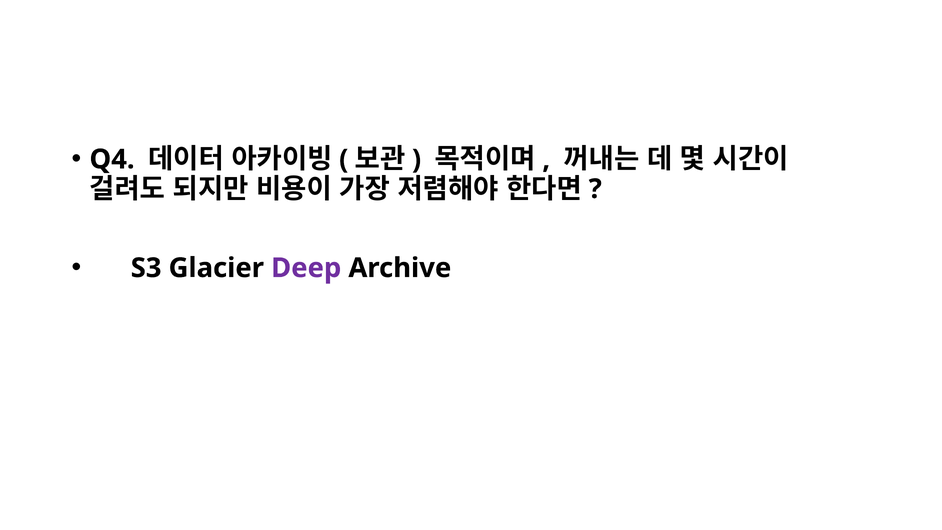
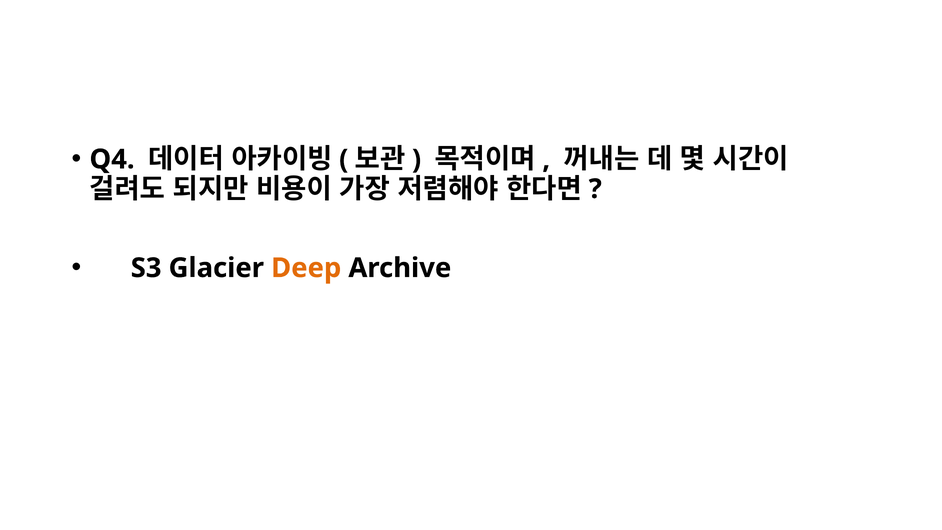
Deep colour: purple -> orange
